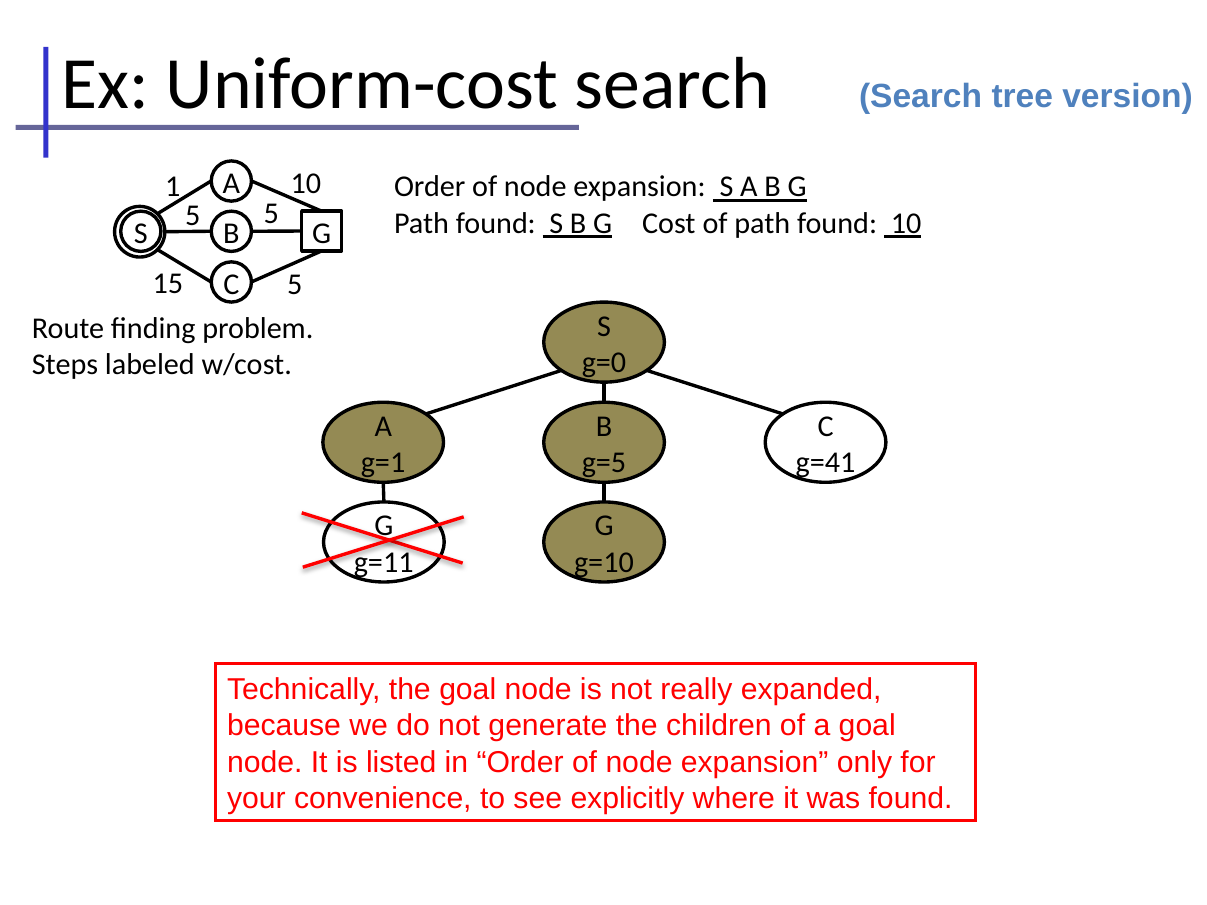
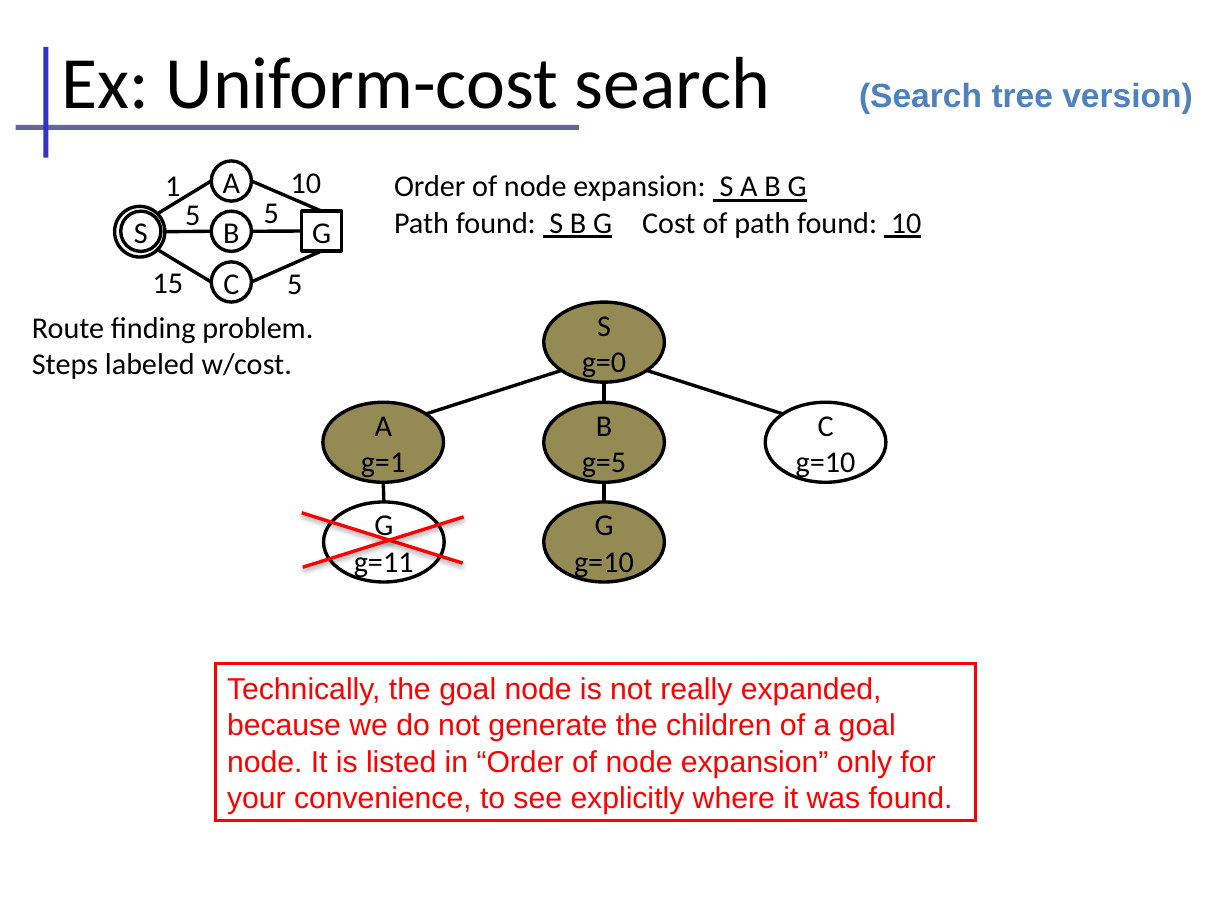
g=41 at (825, 463): g=41 -> g=10
